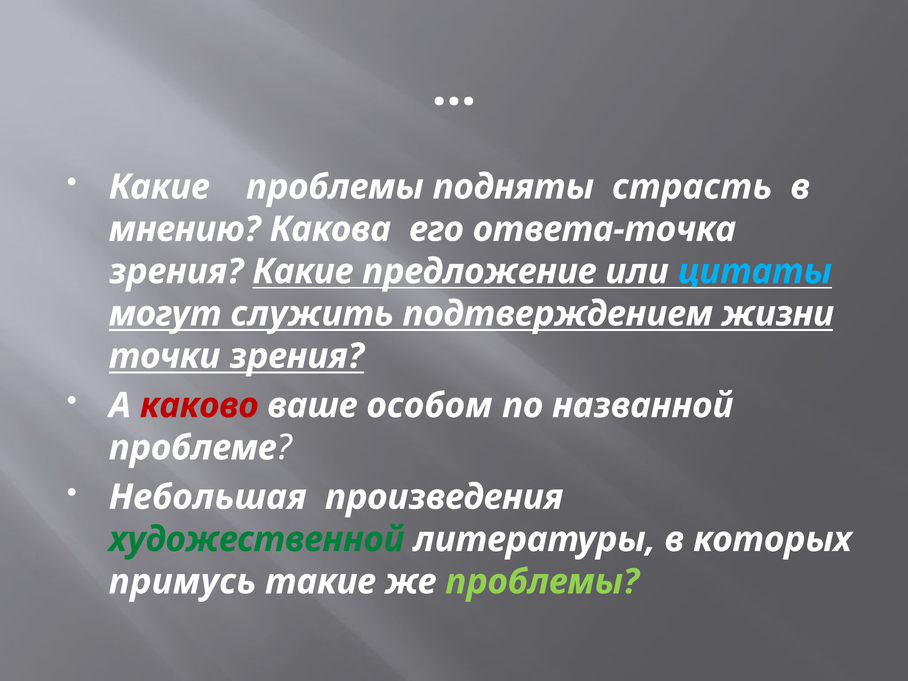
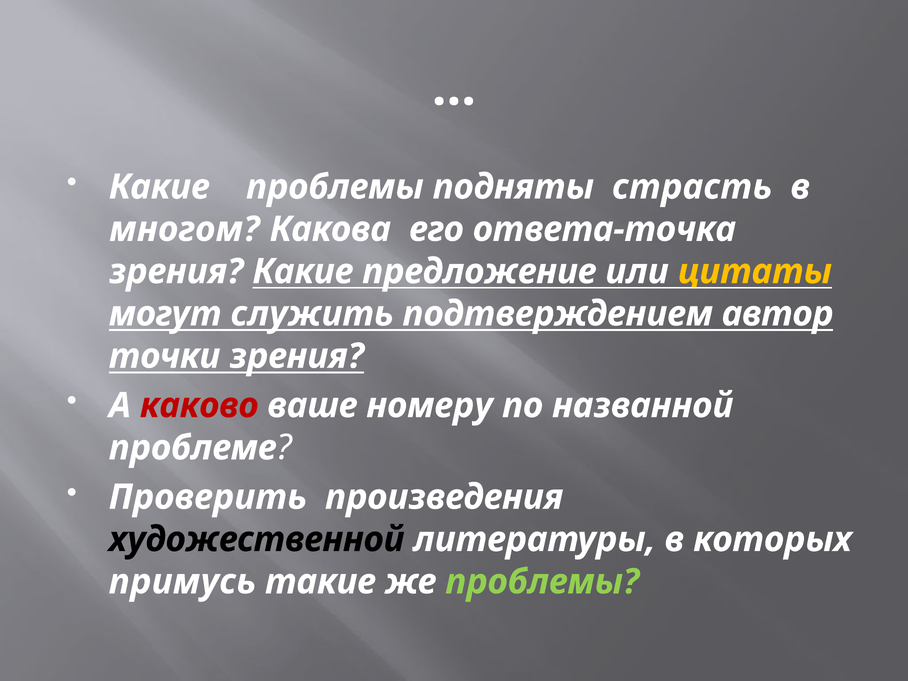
мнению: мнению -> многом
цитаты colour: light blue -> yellow
жизни: жизни -> автор
особом: особом -> номеру
Небольшая: Небольшая -> Проверить
художественной colour: green -> black
